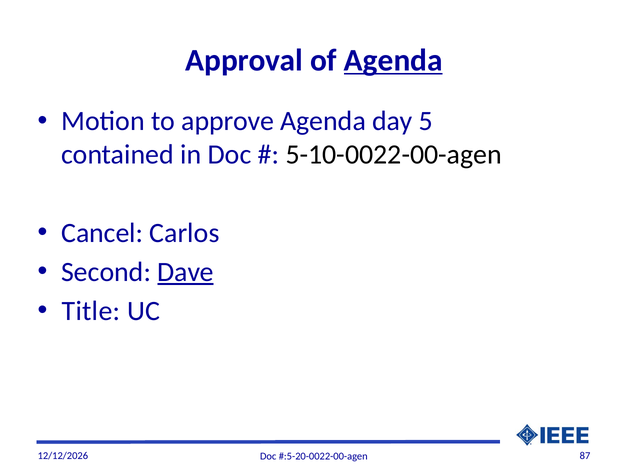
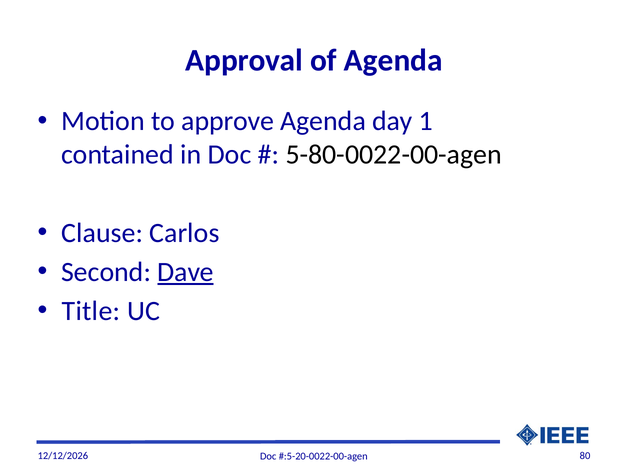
Agenda at (393, 60) underline: present -> none
5: 5 -> 1
5-10-0022-00-agen: 5-10-0022-00-agen -> 5-80-0022-00-agen
Cancel: Cancel -> Clause
87: 87 -> 80
